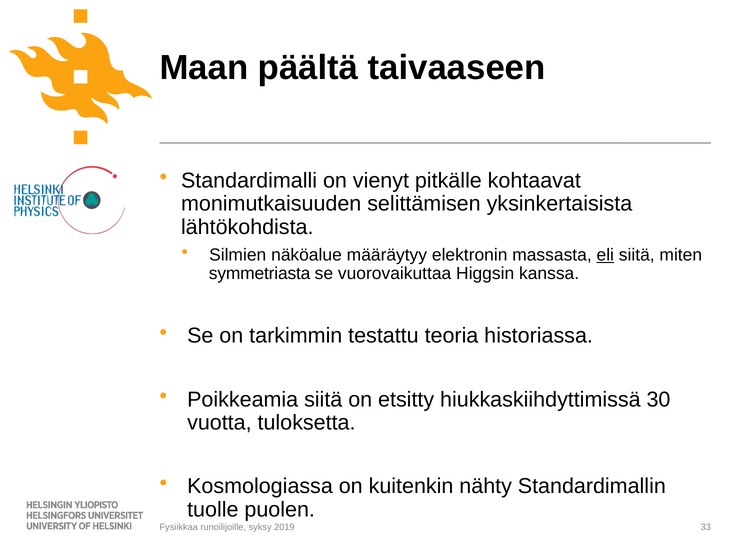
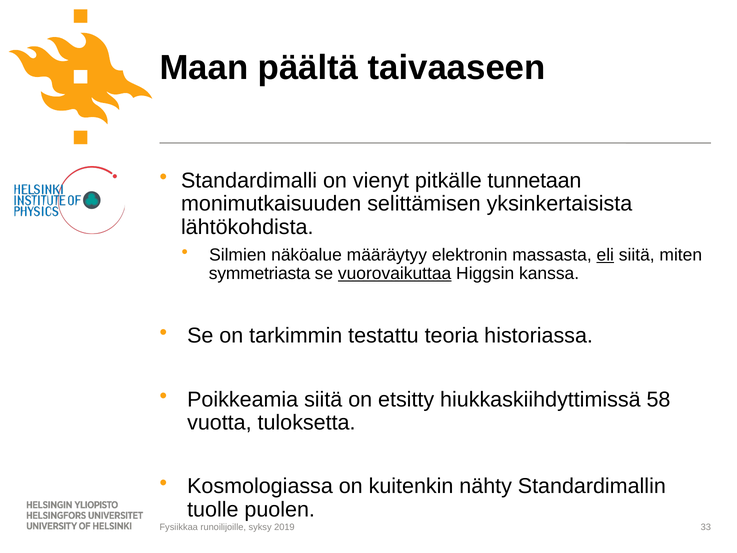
kohtaavat: kohtaavat -> tunnetaan
vuorovaikuttaa underline: none -> present
30: 30 -> 58
